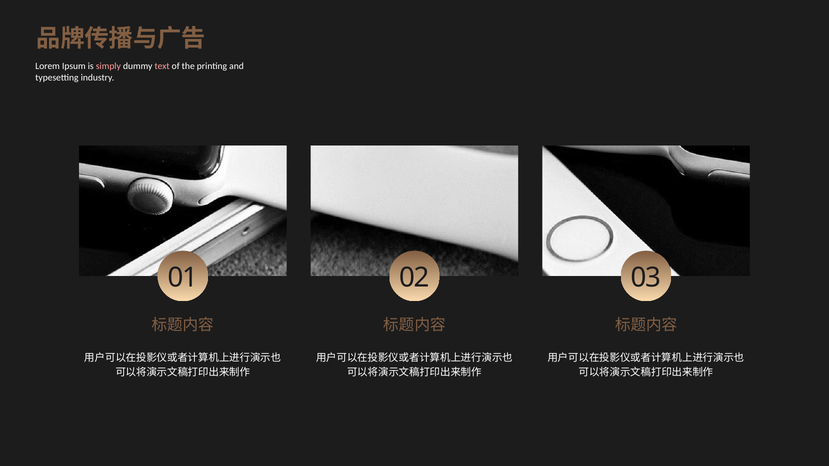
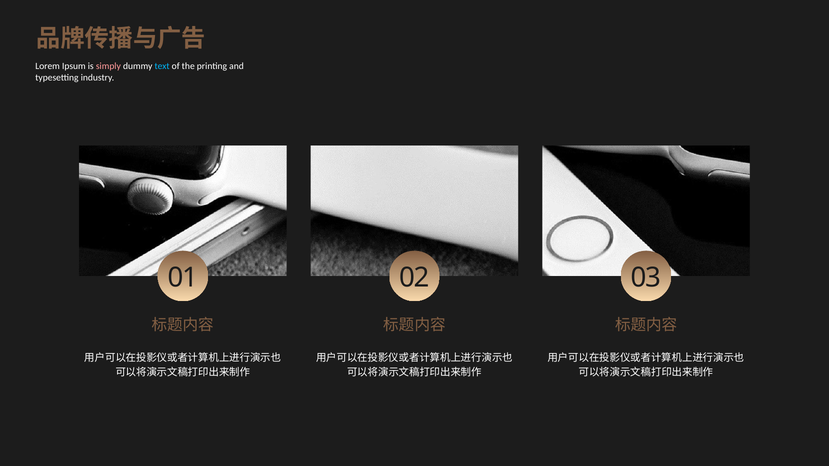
text colour: pink -> light blue
